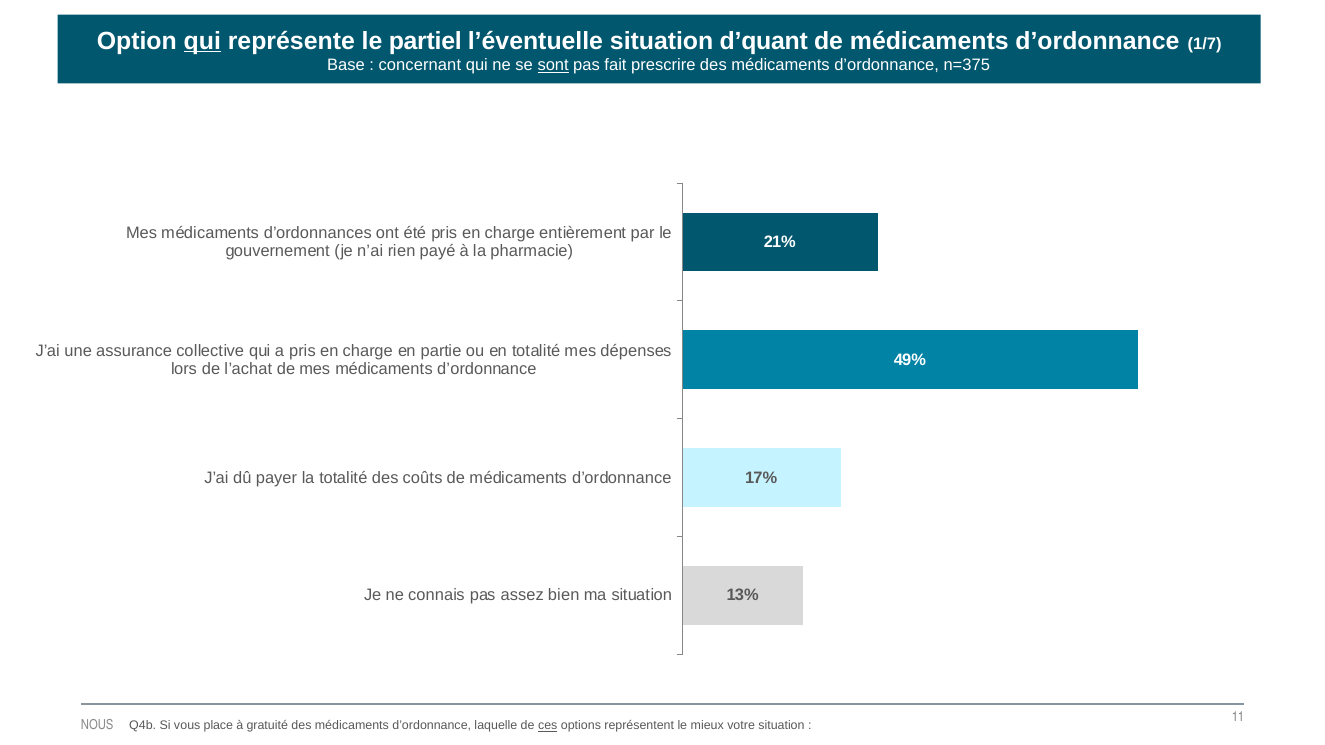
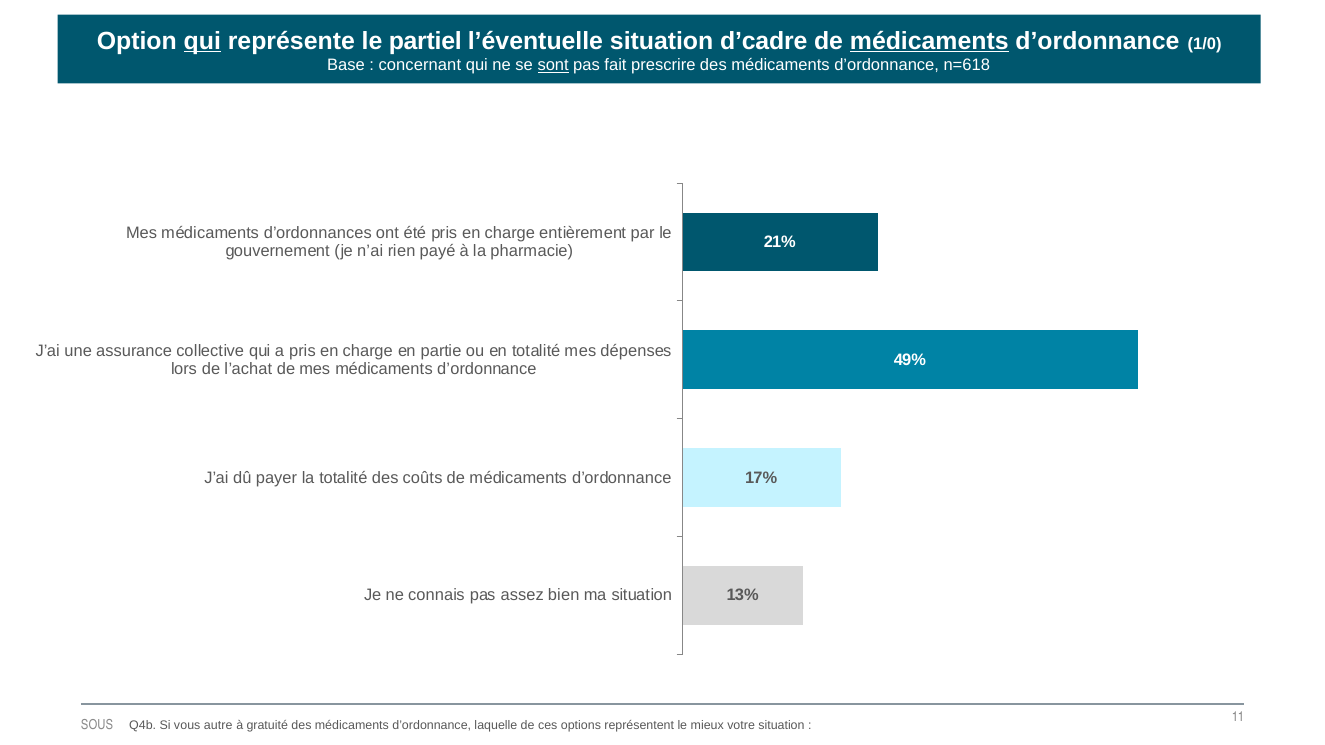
d’quant: d’quant -> d’cadre
médicaments at (929, 41) underline: none -> present
1/7: 1/7 -> 1/0
n=375: n=375 -> n=618
NOUS: NOUS -> SOUS
place: place -> autre
ces underline: present -> none
